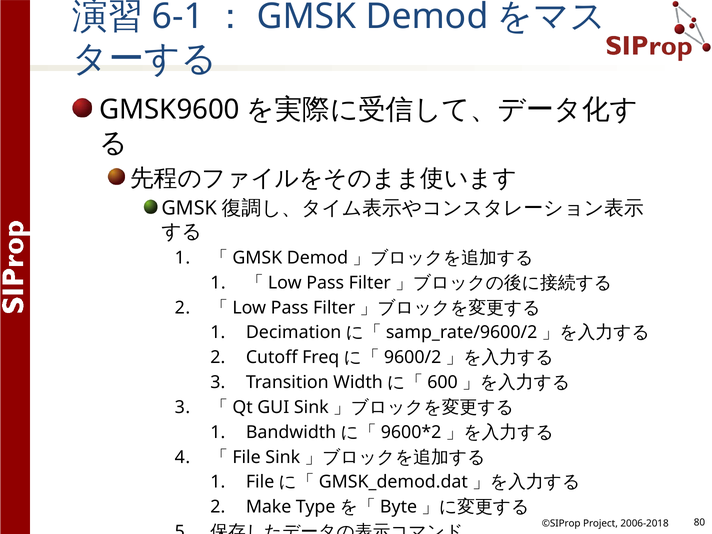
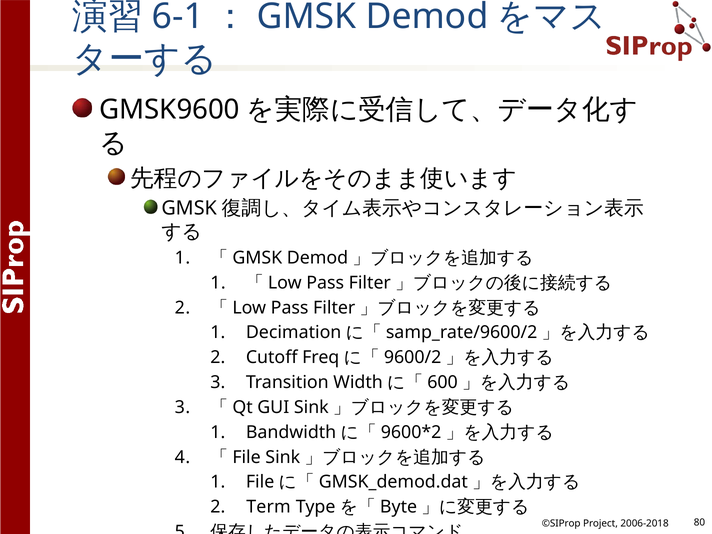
Make: Make -> Term
